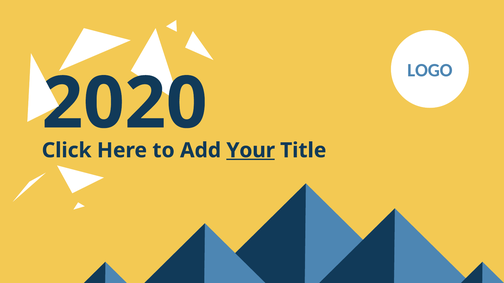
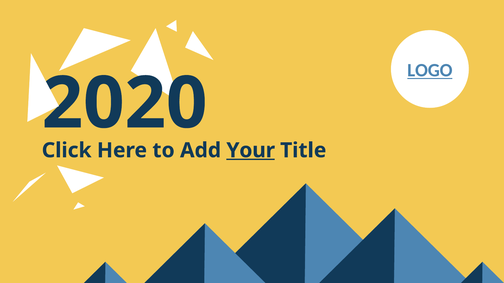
LOGO underline: none -> present
